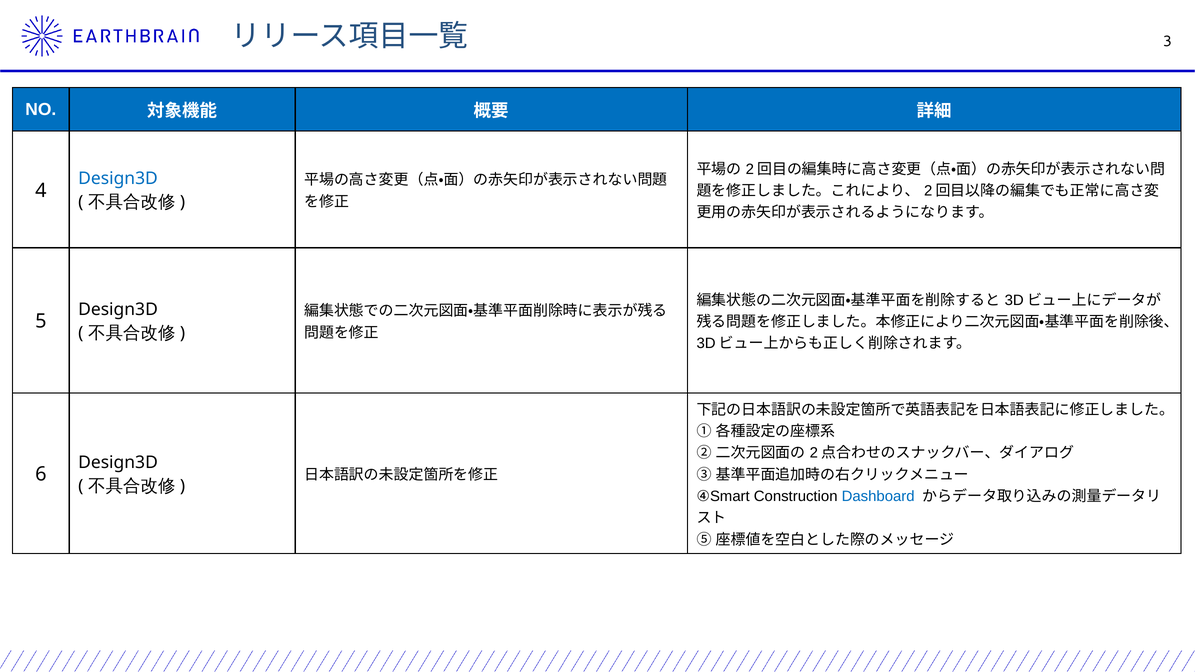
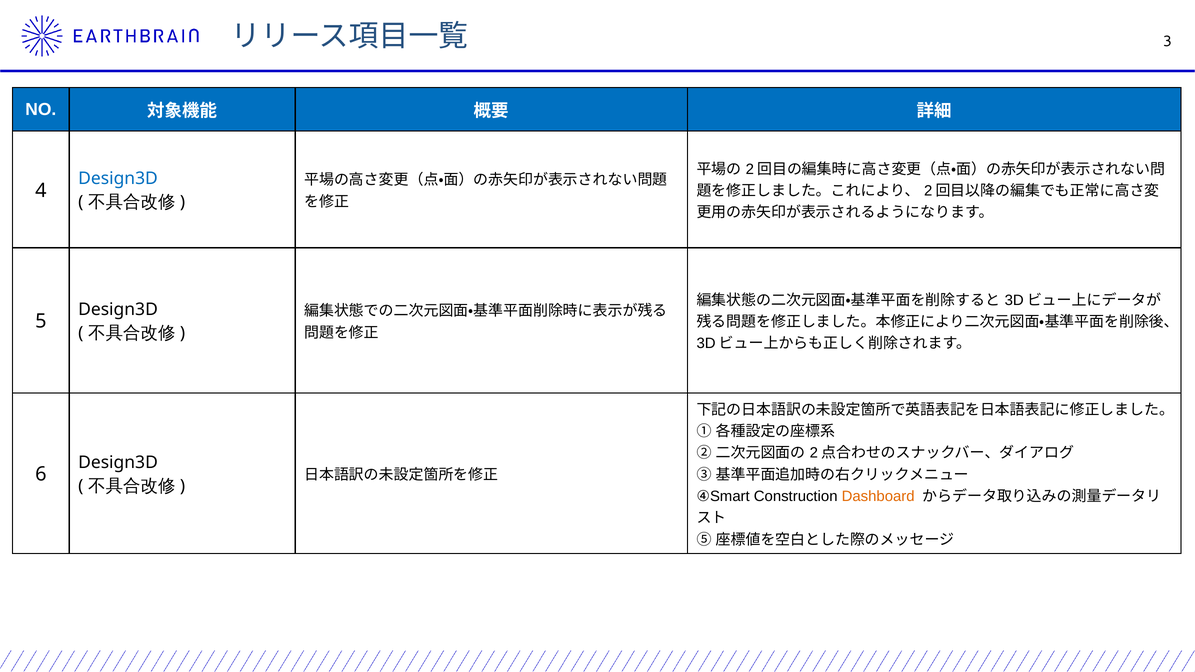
Dashboard colour: blue -> orange
